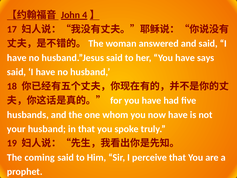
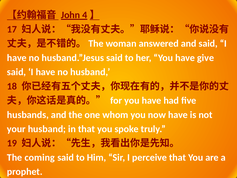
says: says -> give
